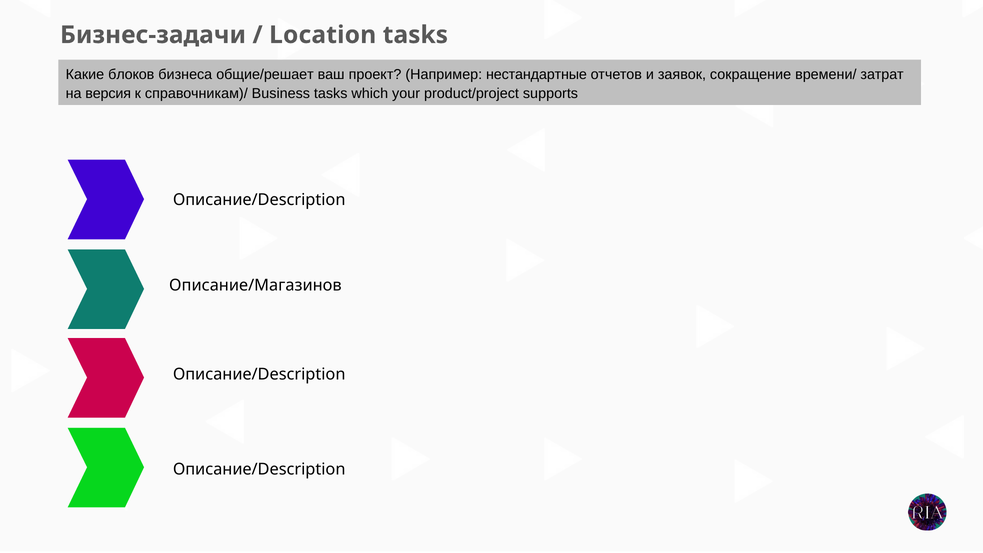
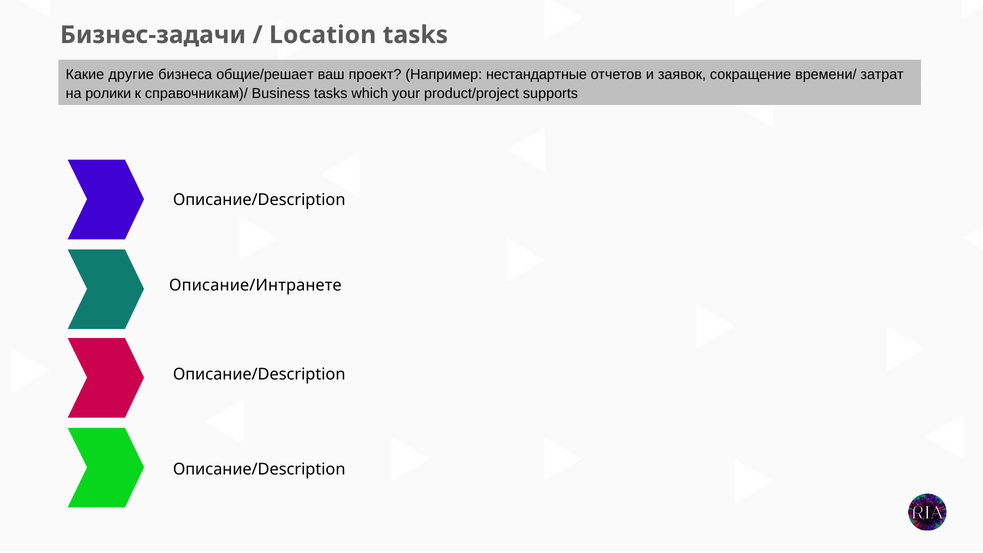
блоков: блоков -> другие
версия: версия -> ролики
Описание/Магазинов: Описание/Магазинов -> Описание/Интранете
